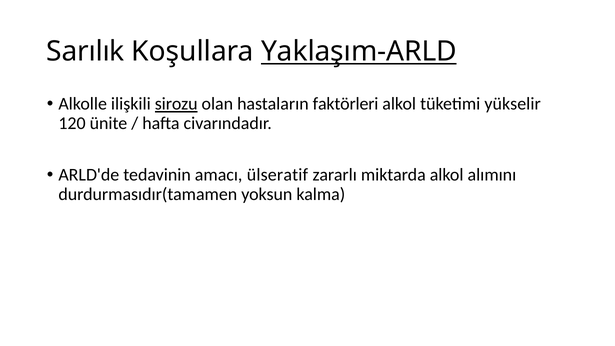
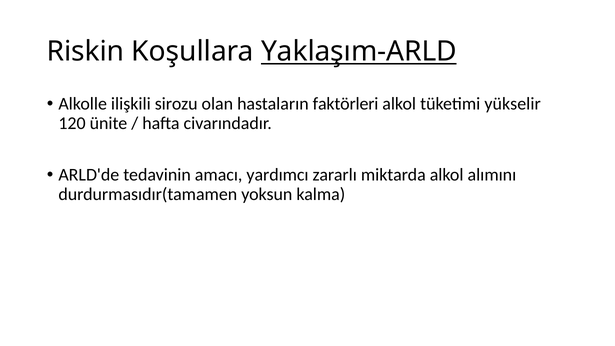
Sarılık: Sarılık -> Riskin
sirozu underline: present -> none
ülseratif: ülseratif -> yardımcı
